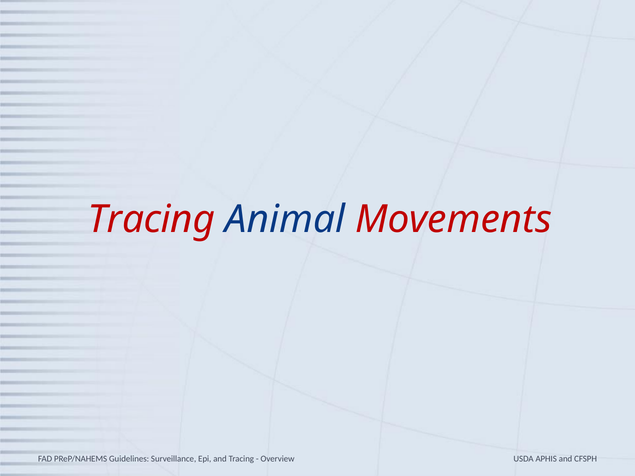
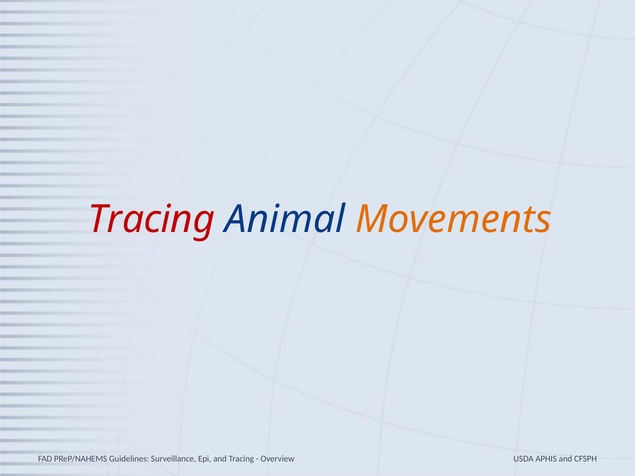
Movements colour: red -> orange
